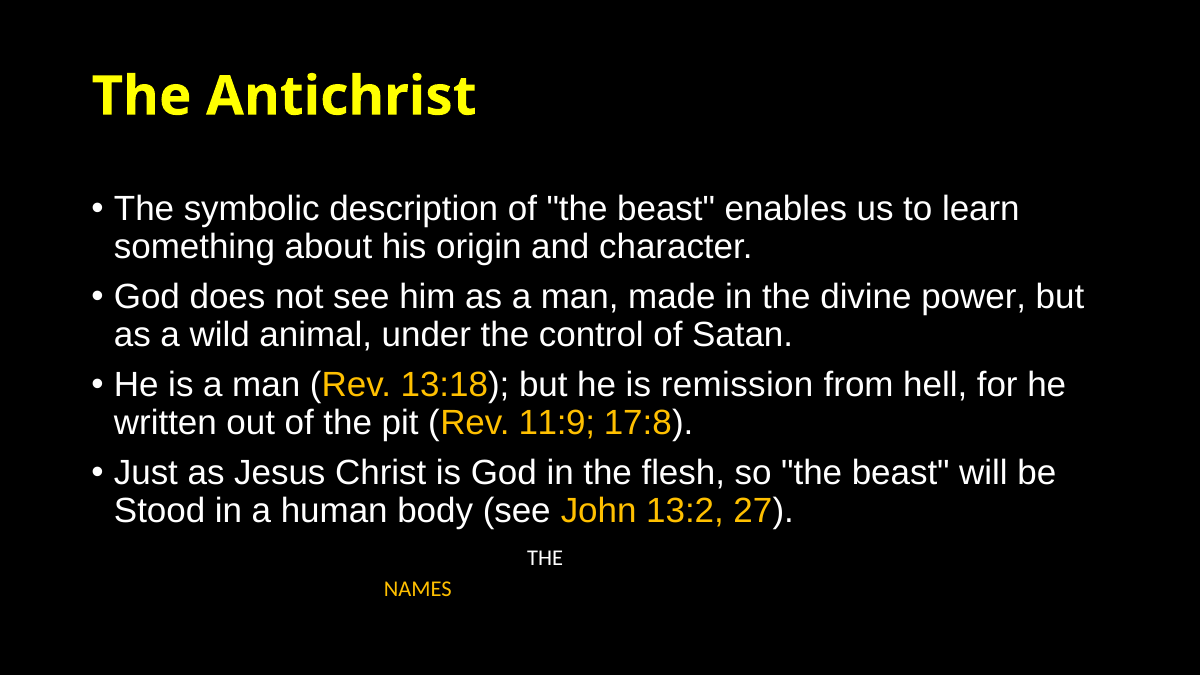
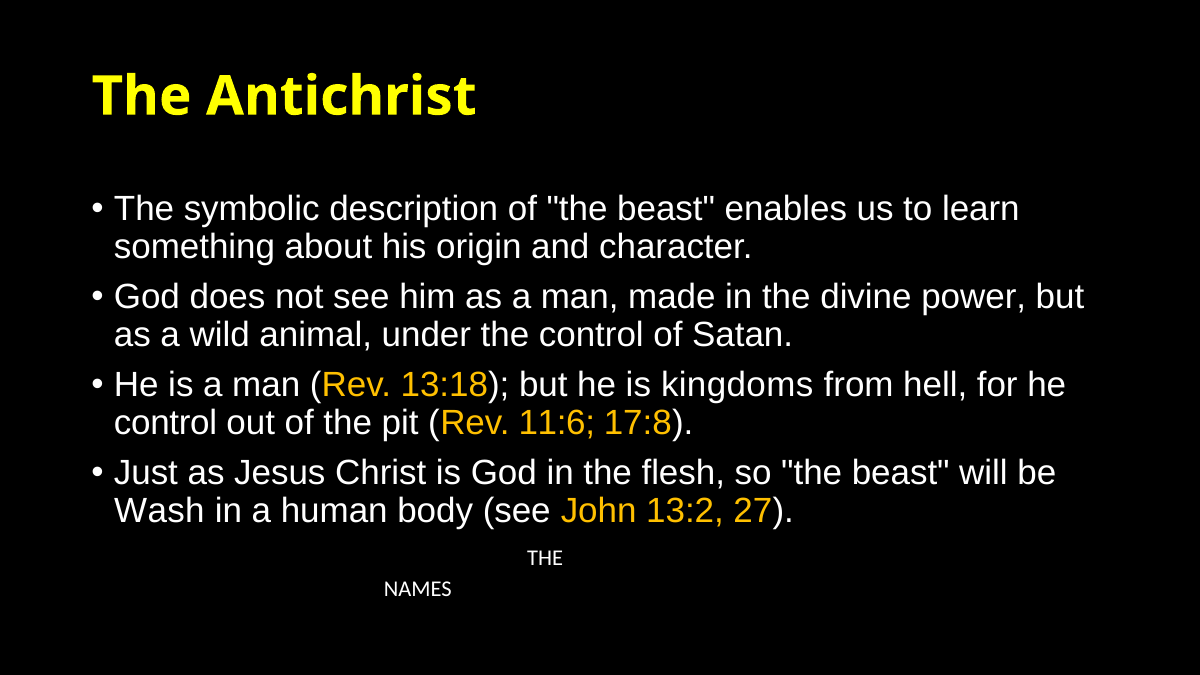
remission: remission -> kingdoms
written at (165, 423): written -> control
11:9: 11:9 -> 11:6
Stood: Stood -> Wash
NAMES at (418, 590) colour: yellow -> white
